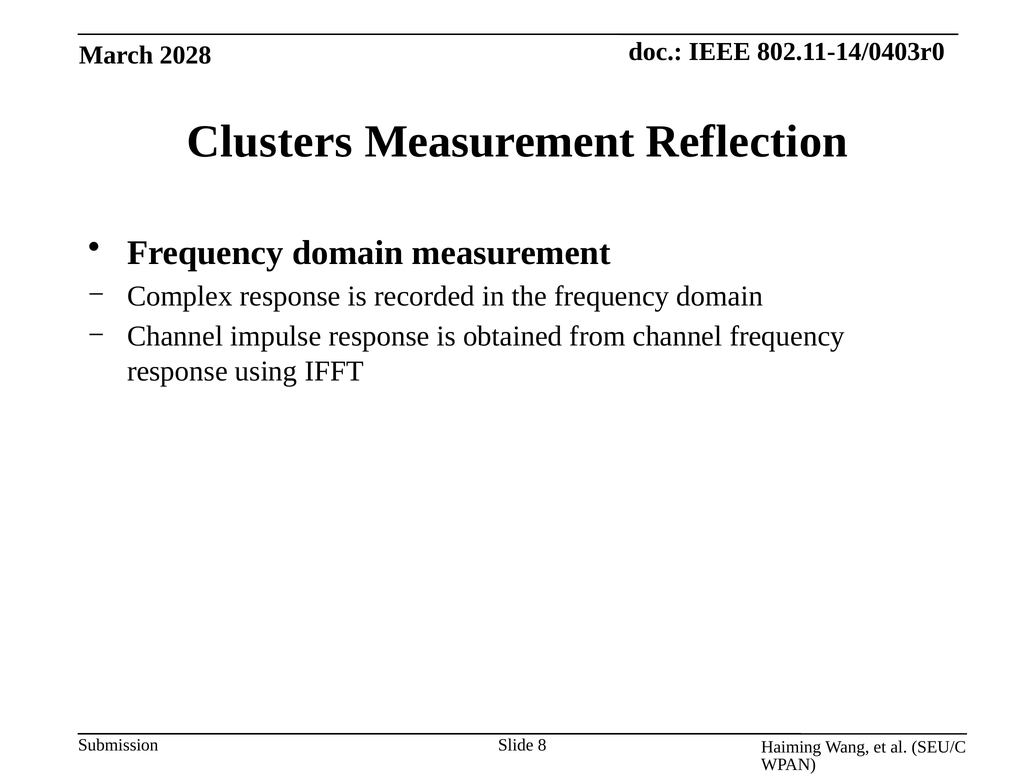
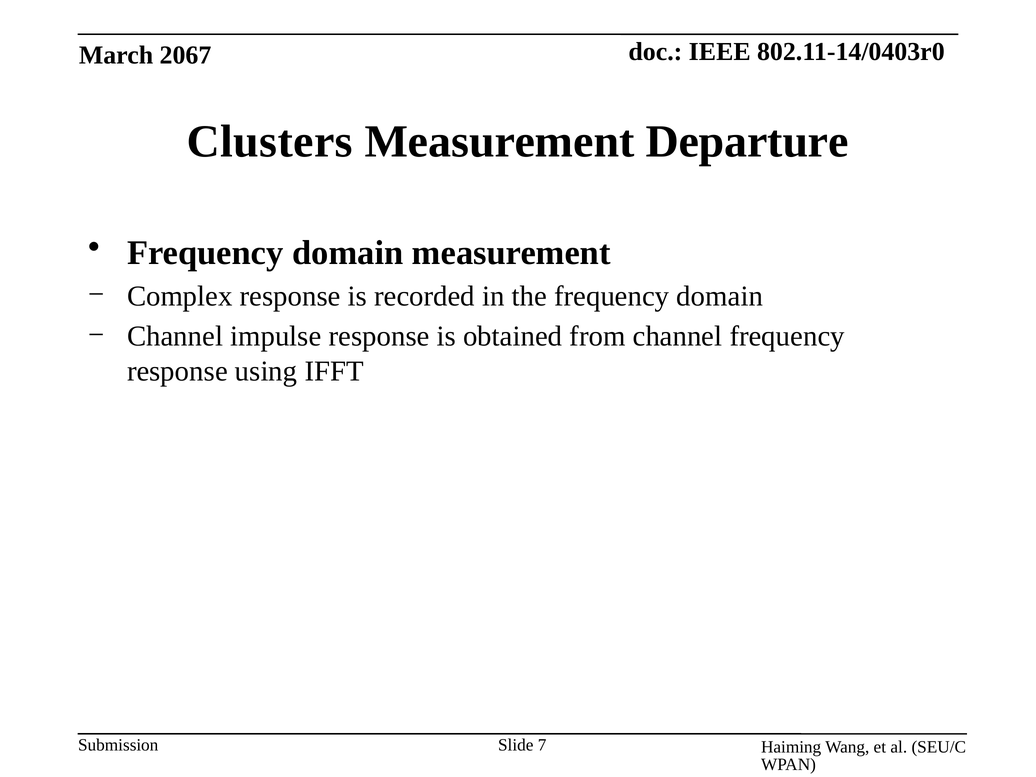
2028: 2028 -> 2067
Reflection: Reflection -> Departure
8: 8 -> 7
